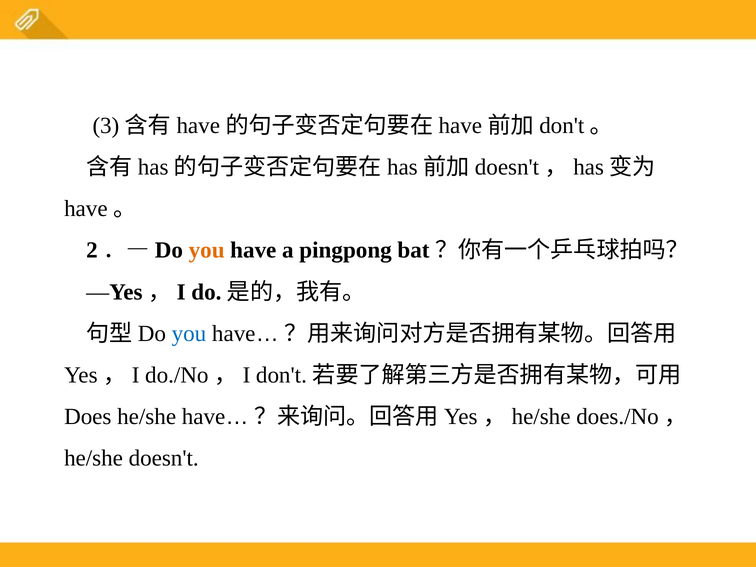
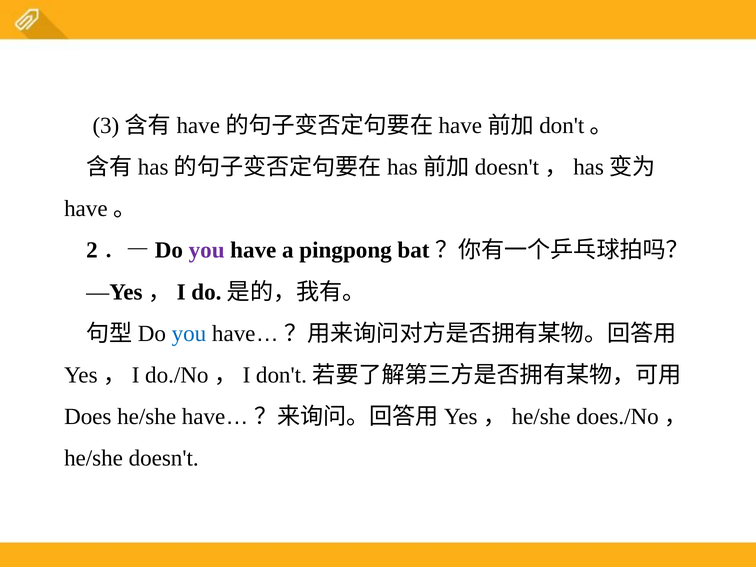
you at (207, 250) colour: orange -> purple
